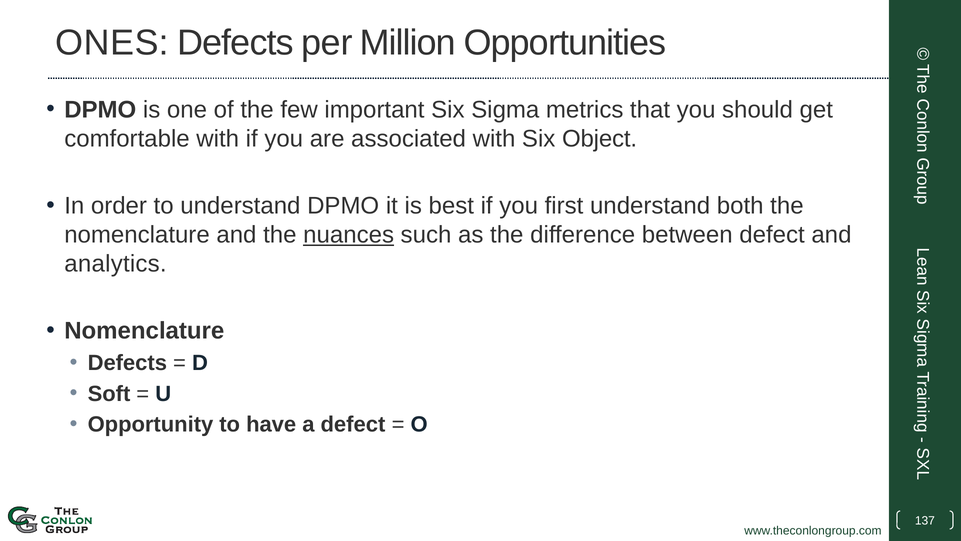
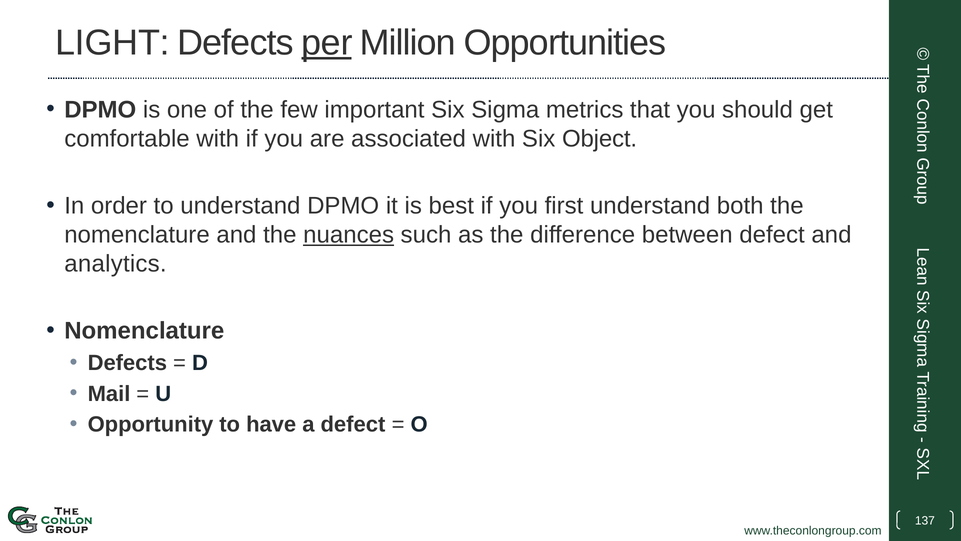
ONES: ONES -> LIGHT
per underline: none -> present
Soft: Soft -> Mail
